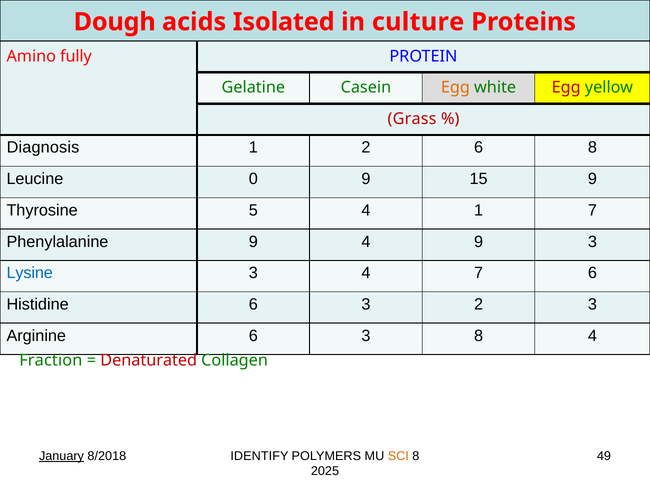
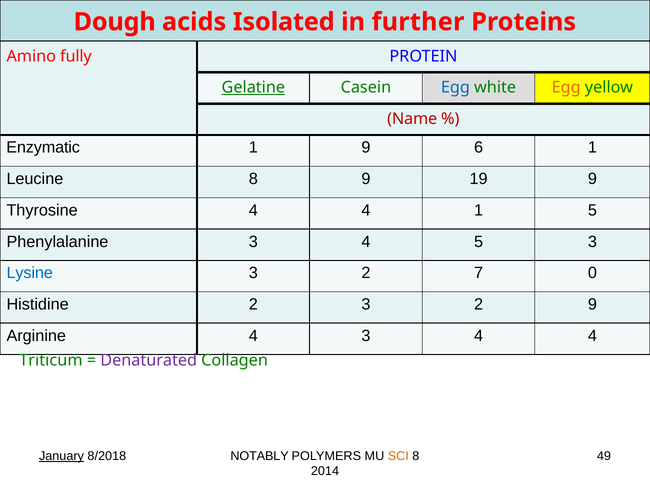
culture: culture -> further
Gelatine underline: none -> present
Egg at (455, 87) colour: orange -> blue
Egg at (566, 87) colour: red -> orange
Grass: Grass -> Name
Diagnosis: Diagnosis -> Enzymatic
1 2: 2 -> 9
6 8: 8 -> 1
Leucine 0: 0 -> 8
15: 15 -> 19
Thyrosine 5: 5 -> 4
1 7: 7 -> 5
Phenylalanine 9: 9 -> 3
4 9: 9 -> 5
4 at (366, 273): 4 -> 2
7 6: 6 -> 0
Histidine 6: 6 -> 2
2 3: 3 -> 9
Arginine 6: 6 -> 4
8 at (479, 335): 8 -> 4
Fraction: Fraction -> Triticum
Denaturated colour: red -> purple
IDENTIFY: IDENTIFY -> NOTABLY
2025: 2025 -> 2014
